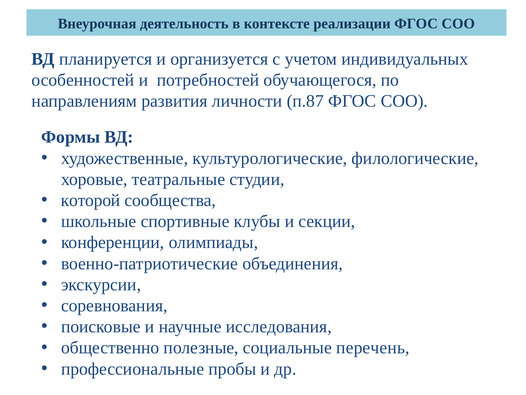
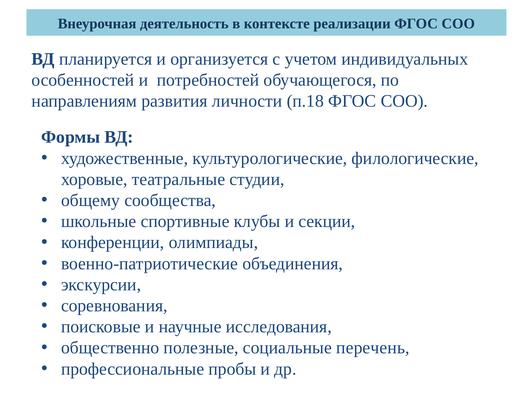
п.87: п.87 -> п.18
которой: которой -> общему
